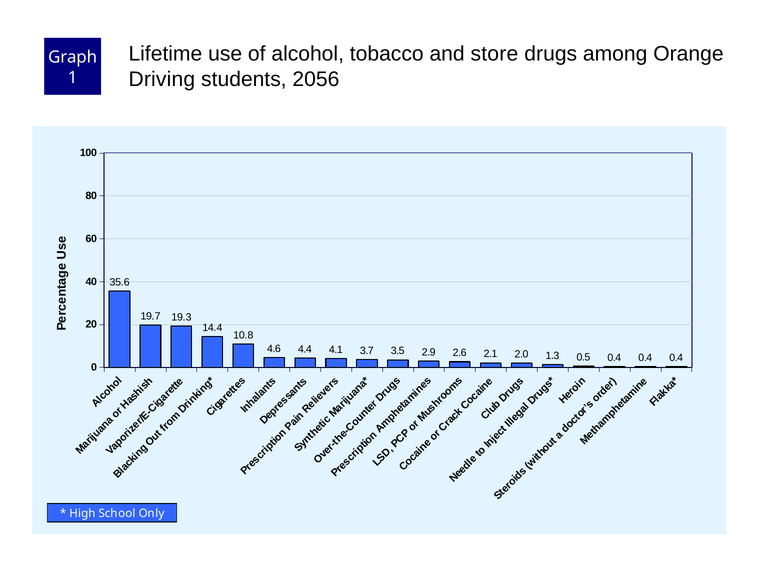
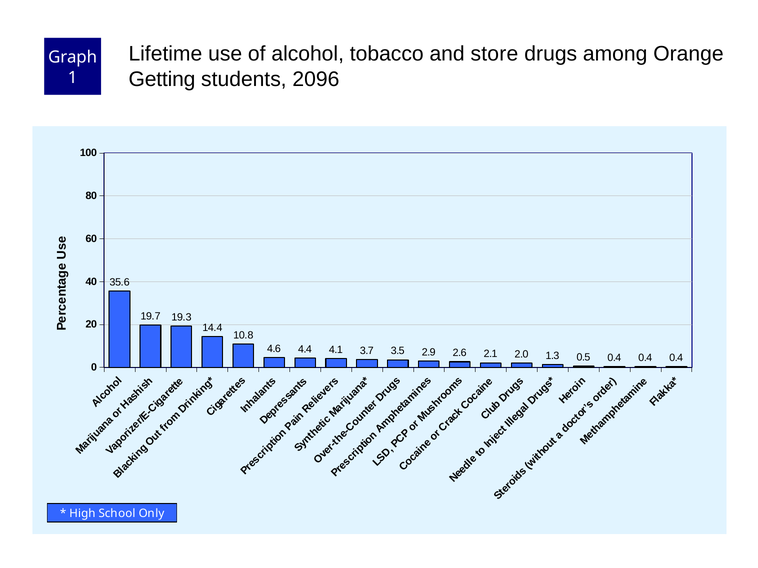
Driving: Driving -> Getting
2056: 2056 -> 2096
